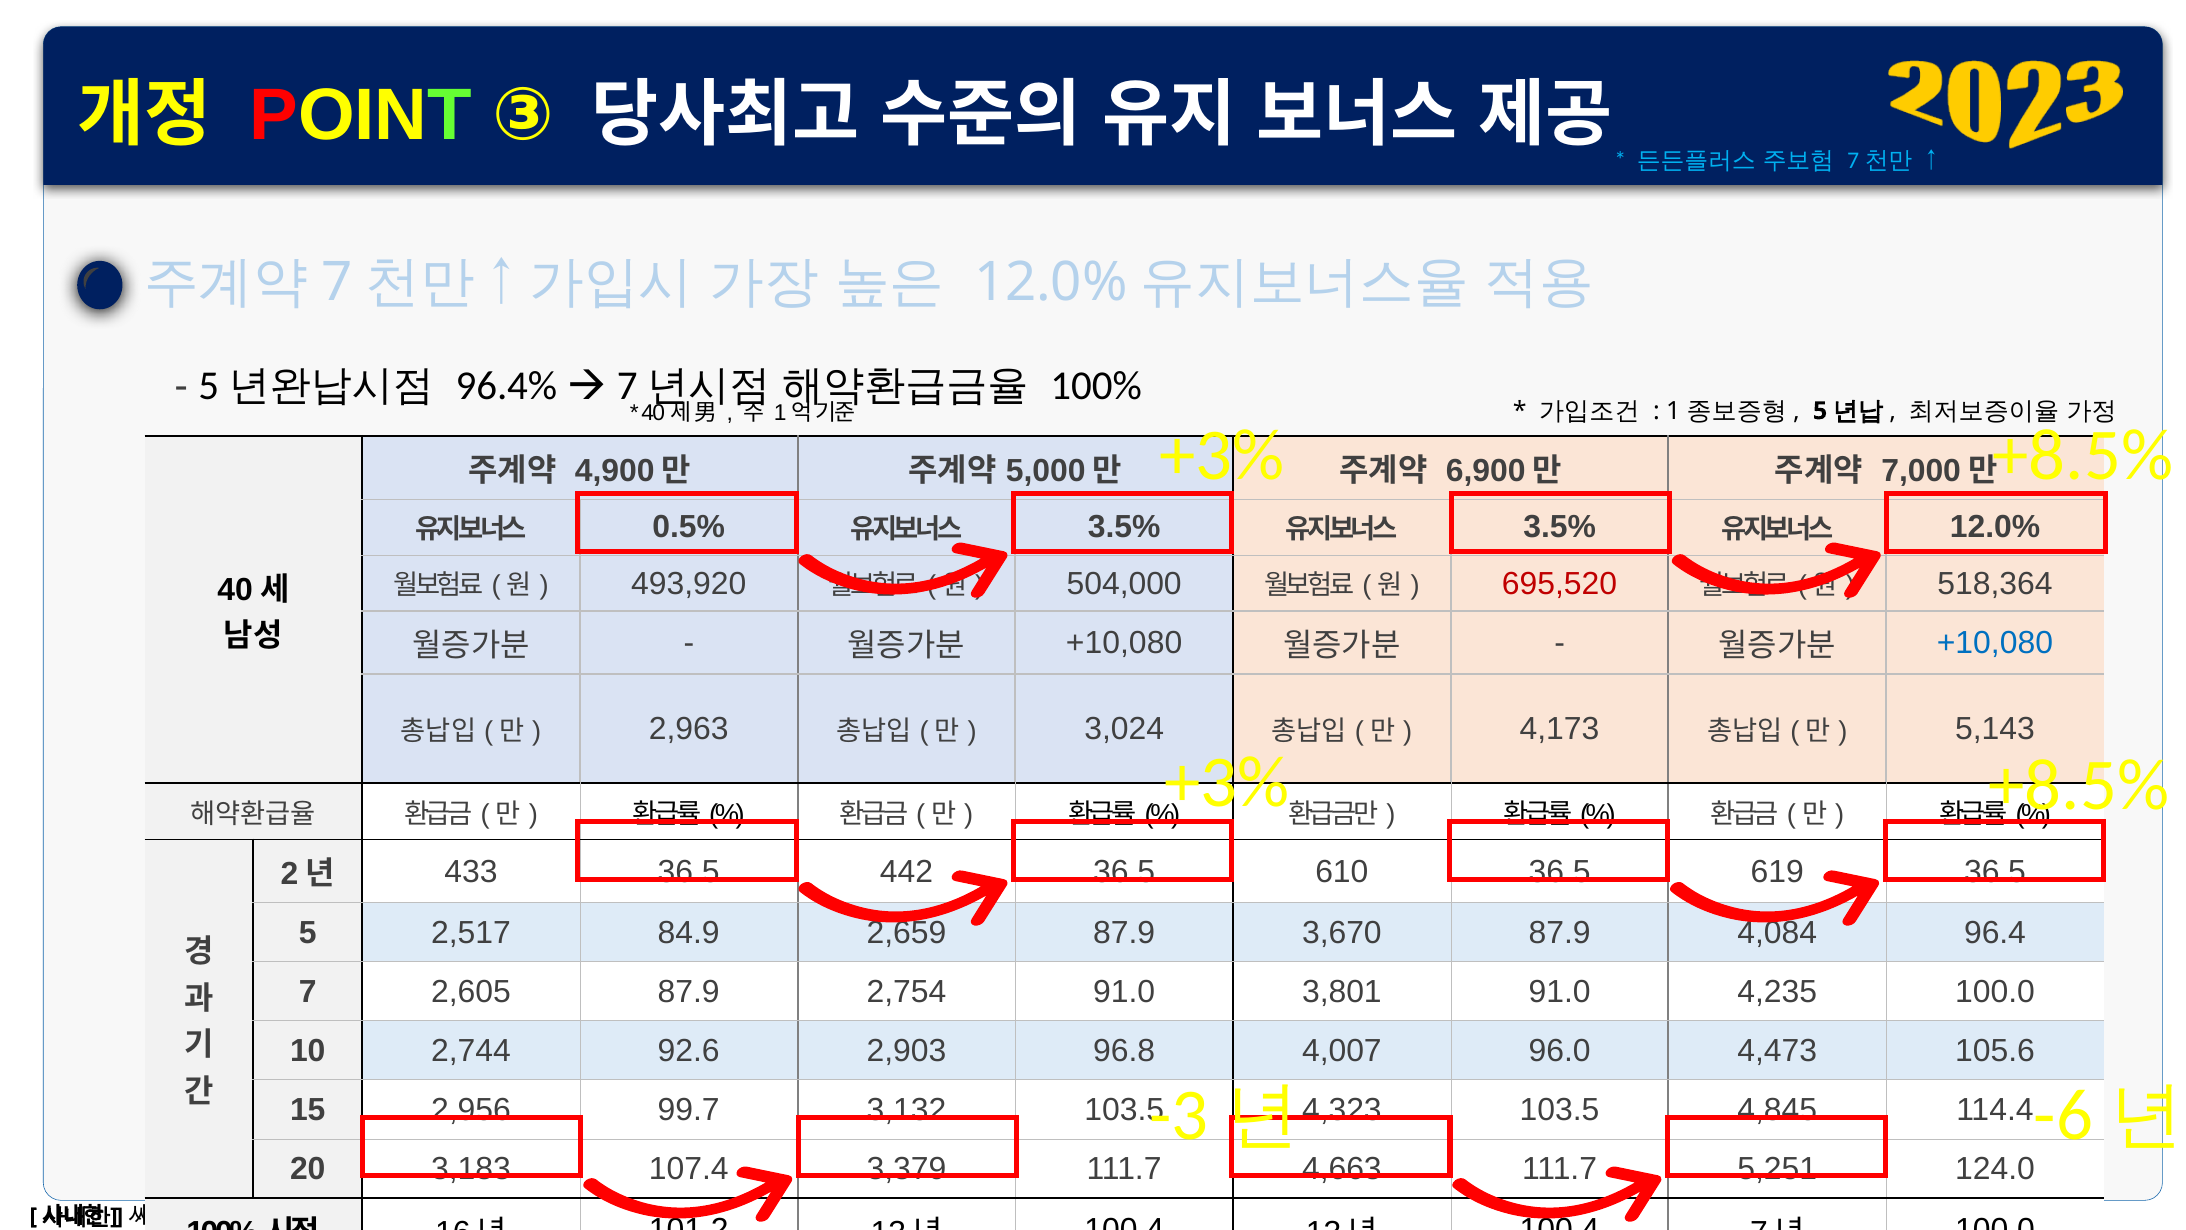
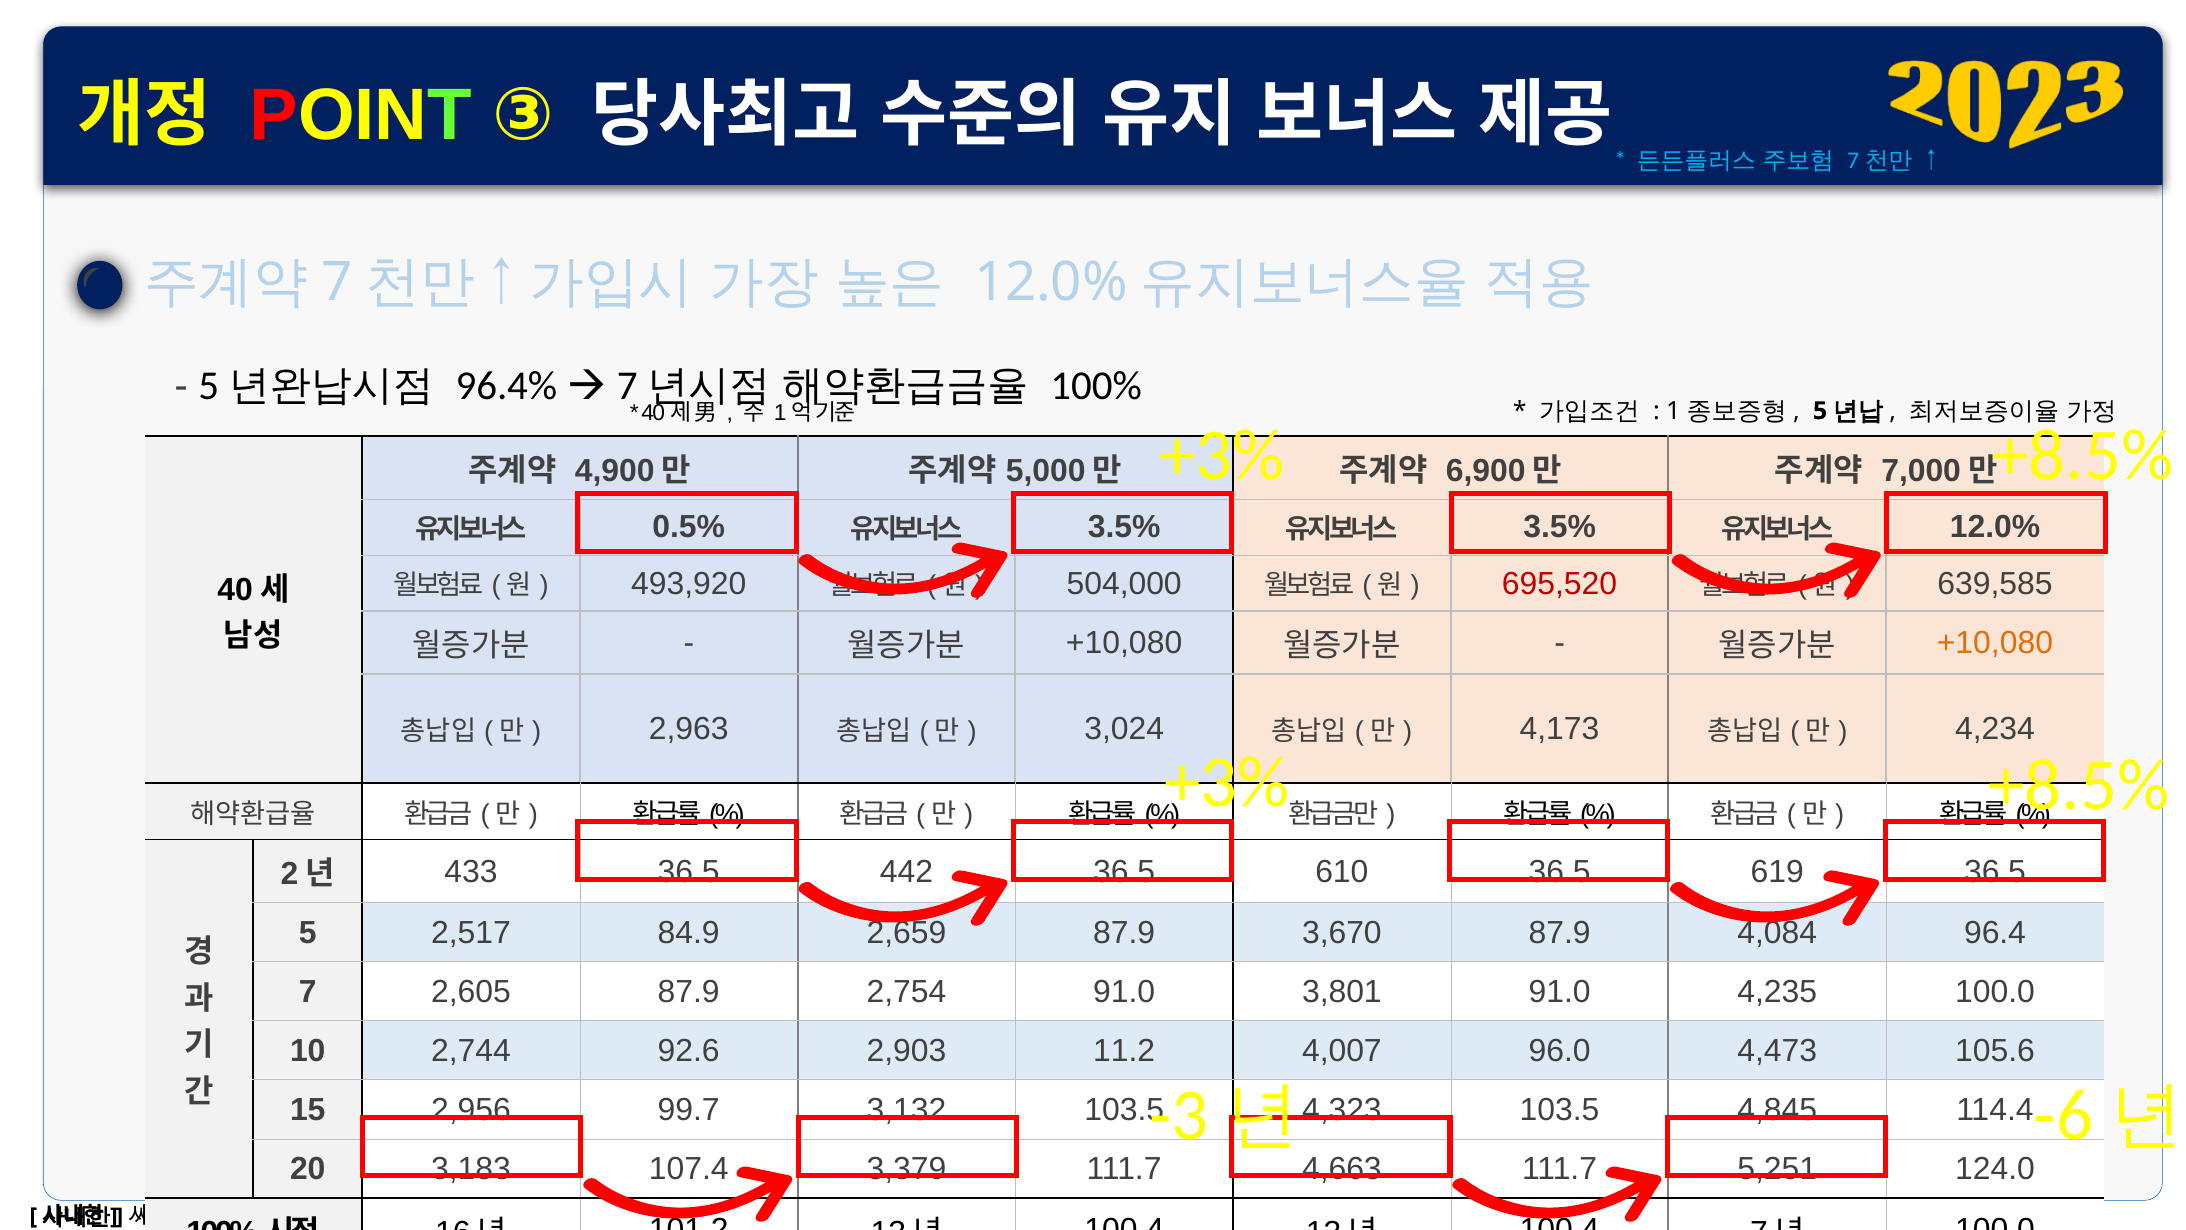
518,364: 518,364 -> 639,585
+10,080 at (1995, 643) colour: blue -> orange
5,143: 5,143 -> 4,234
96.8: 96.8 -> 11.2
